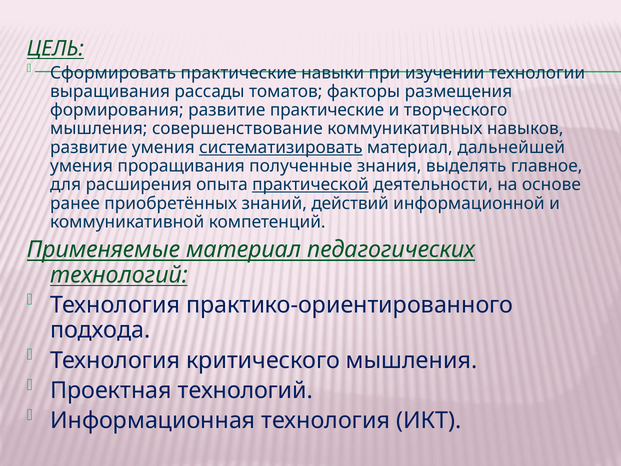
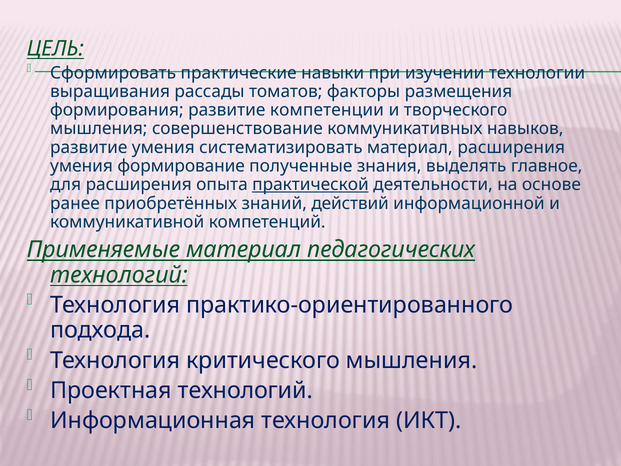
развитие практические: практические -> компетенции
систематизировать underline: present -> none
материал дальнейшей: дальнейшей -> расширения
проращивания: проращивания -> формирование
